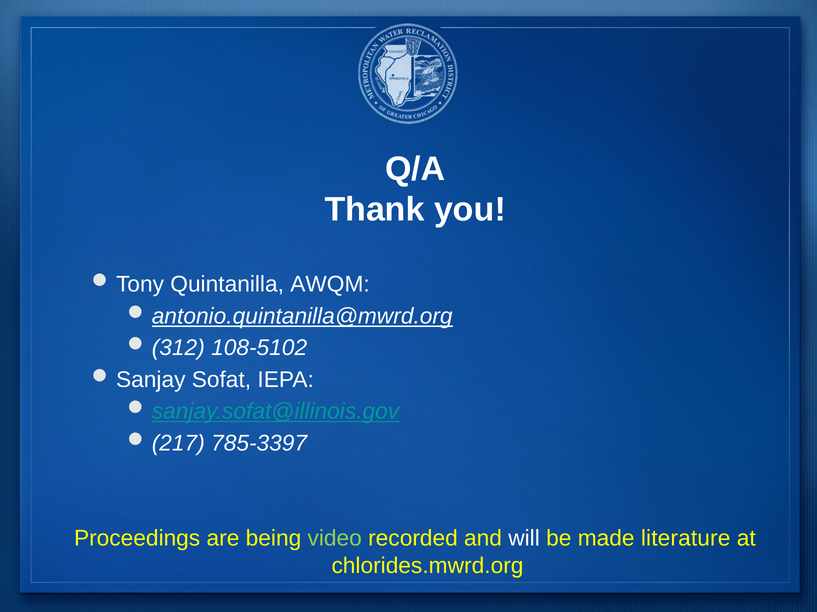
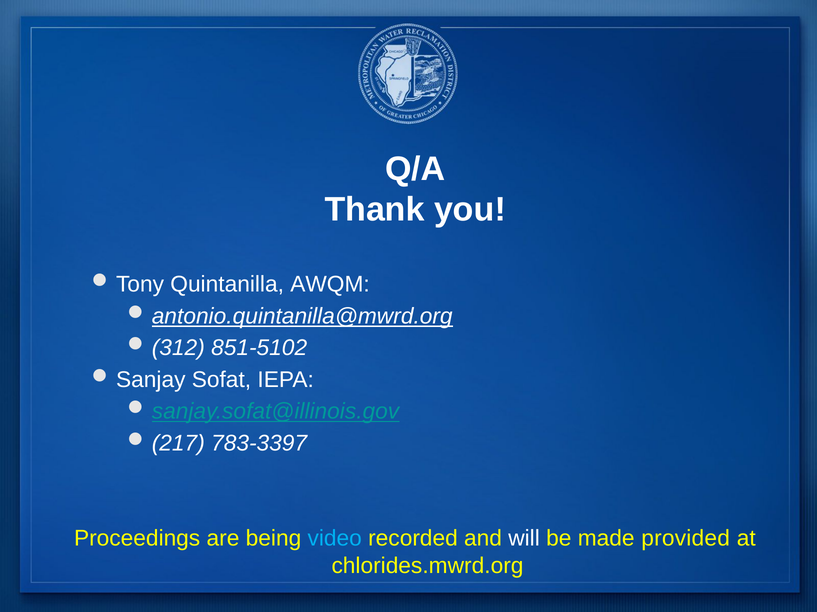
108-5102: 108-5102 -> 851-5102
785-3397: 785-3397 -> 783-3397
video colour: light green -> light blue
literature: literature -> provided
